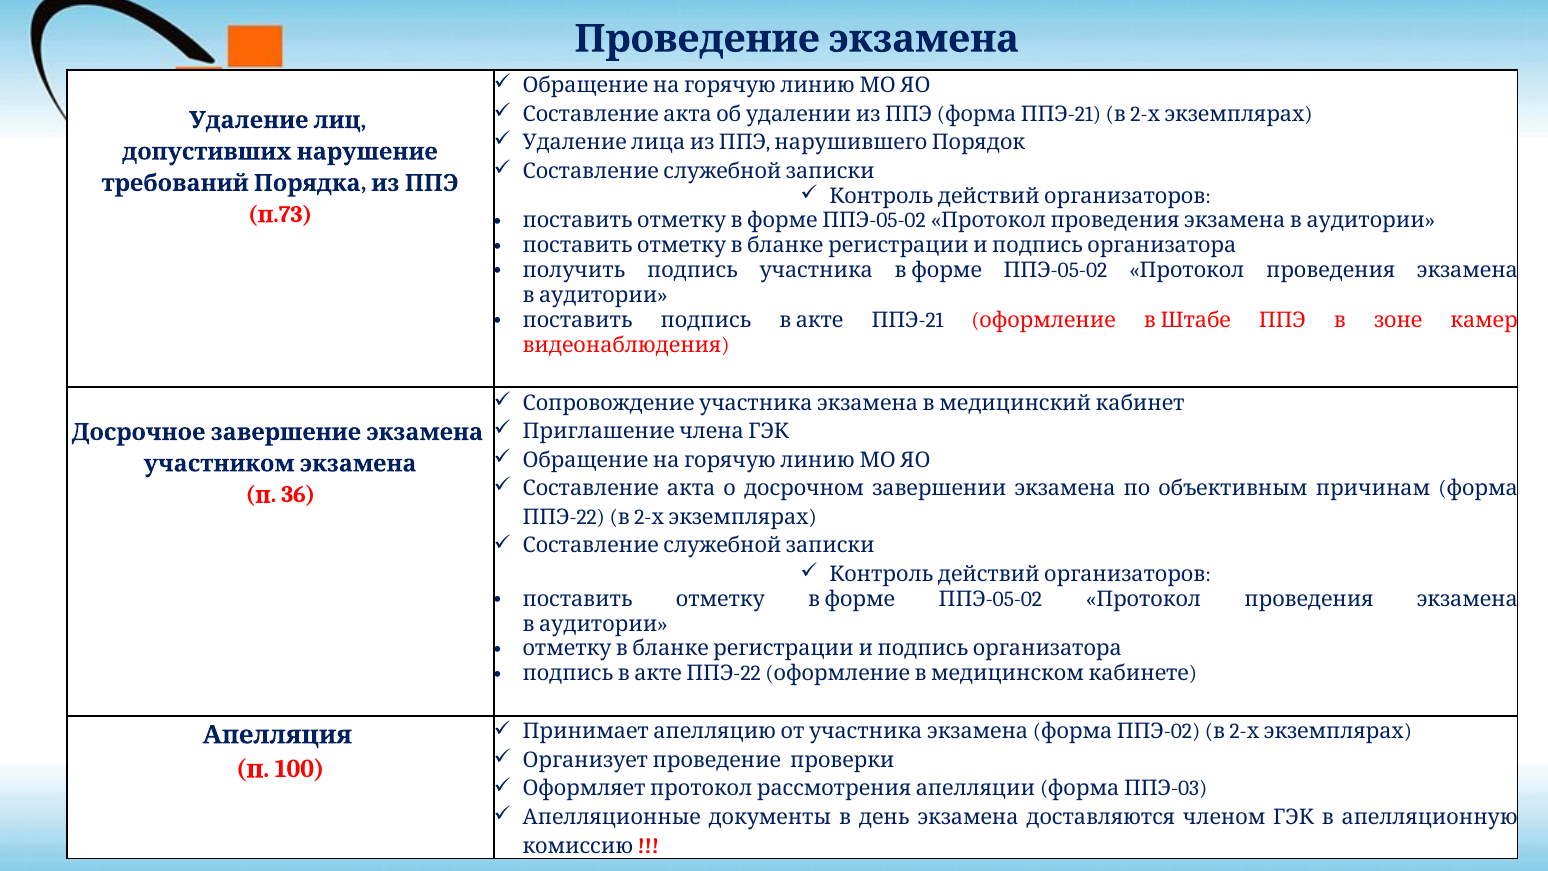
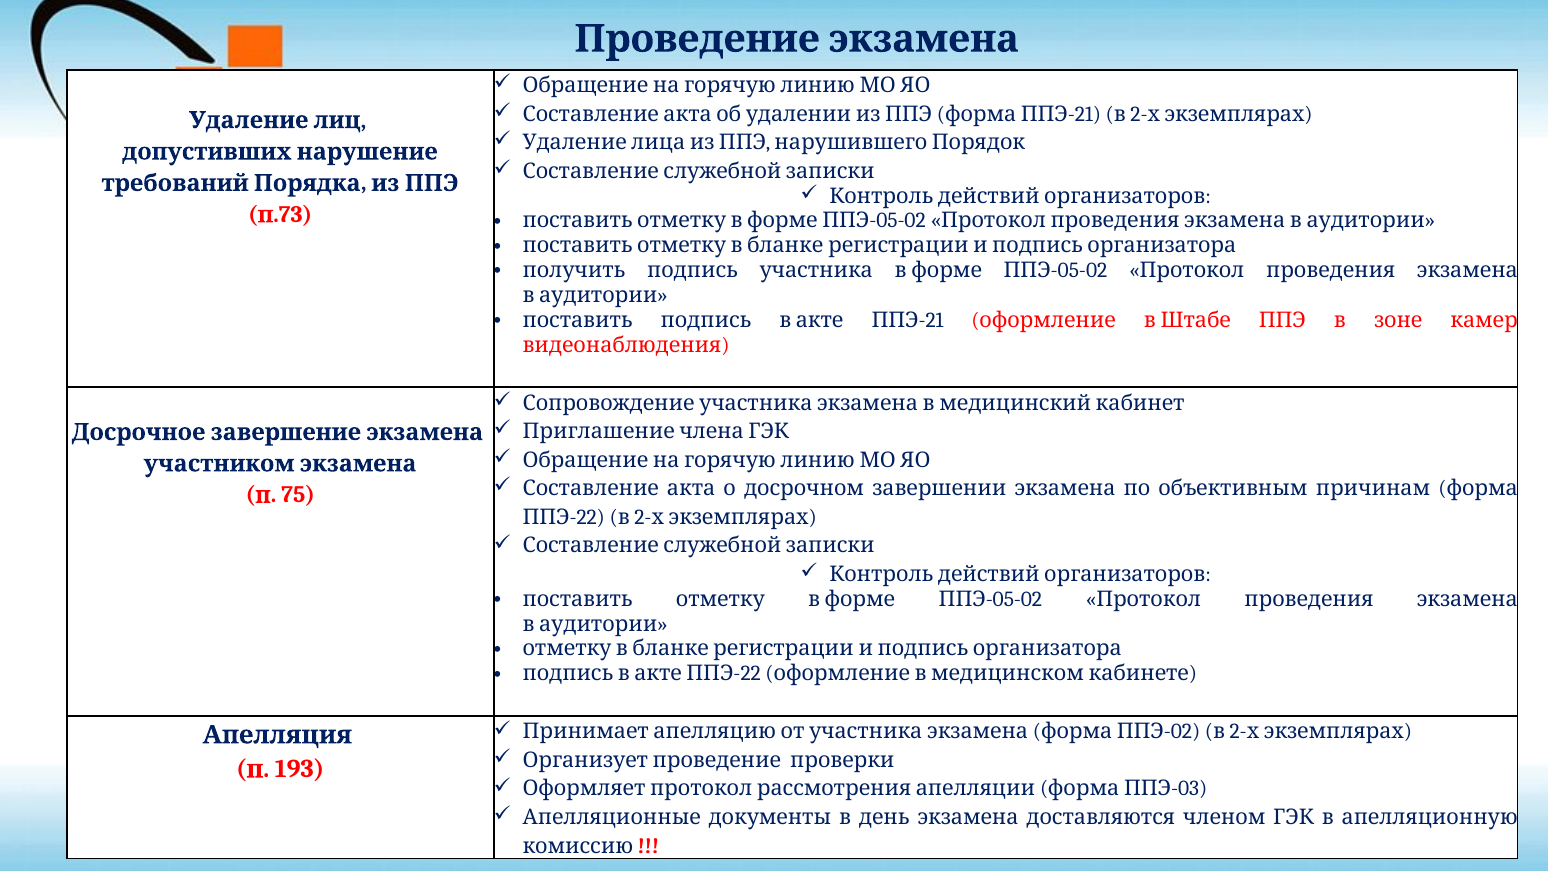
36: 36 -> 75
100: 100 -> 193
